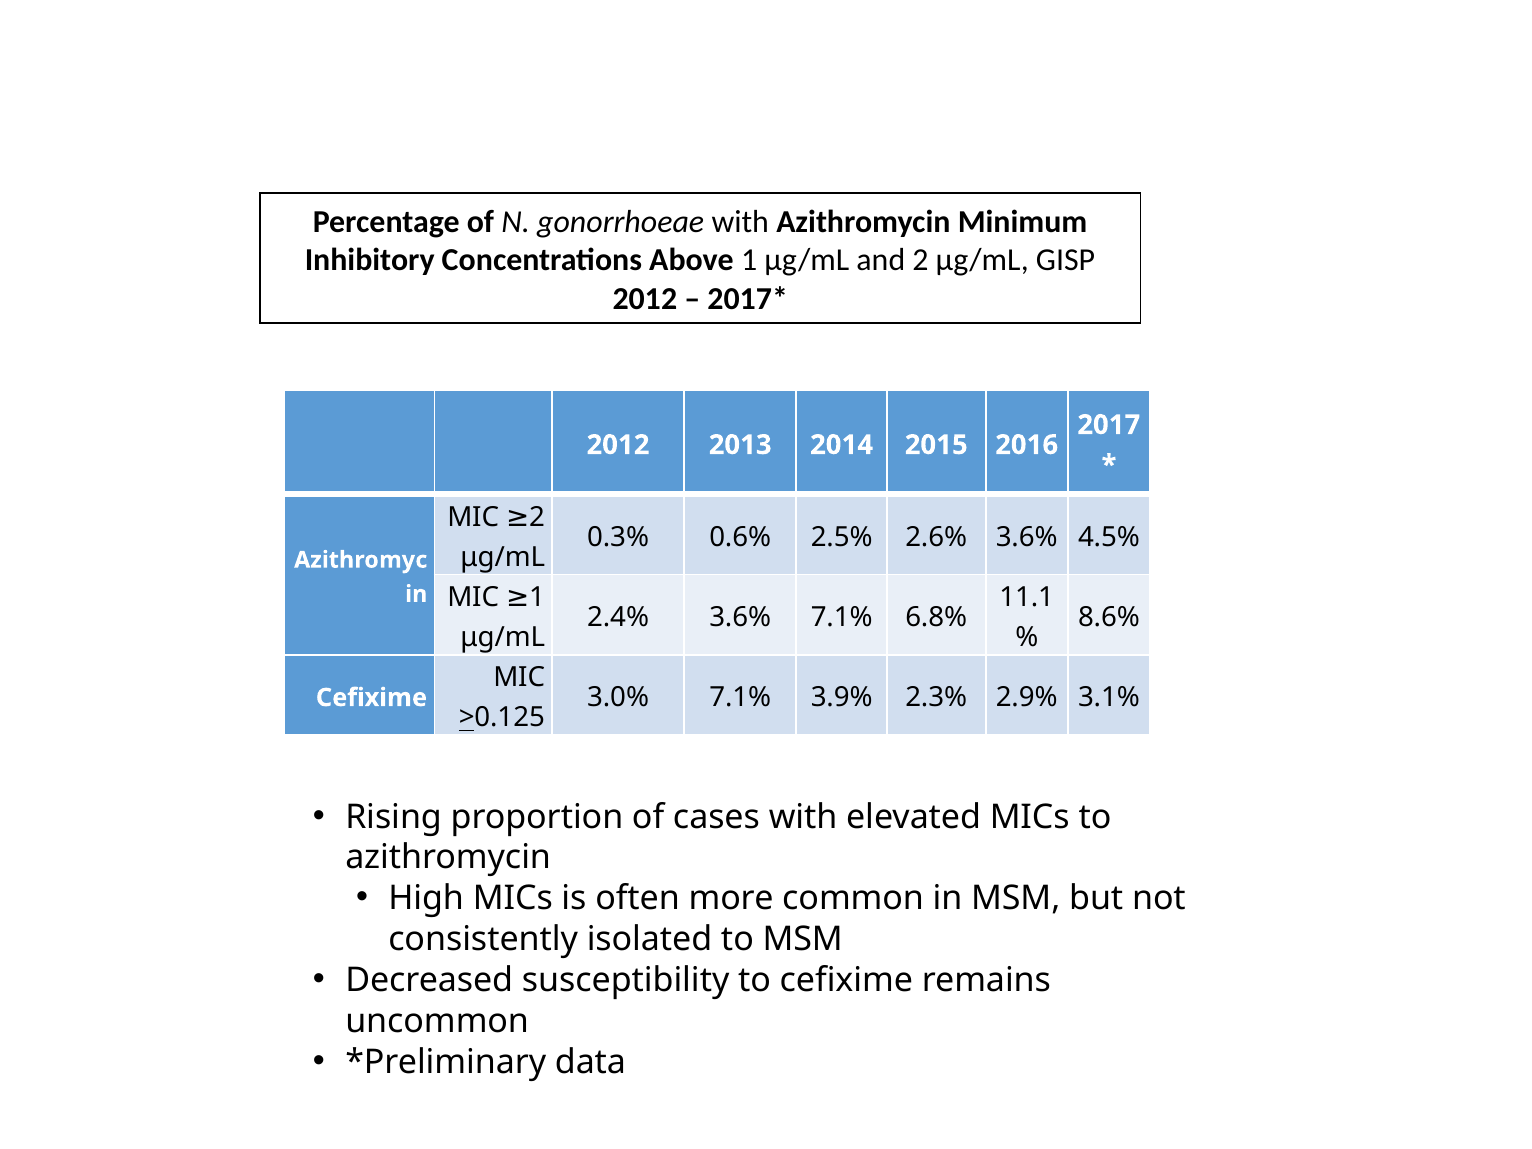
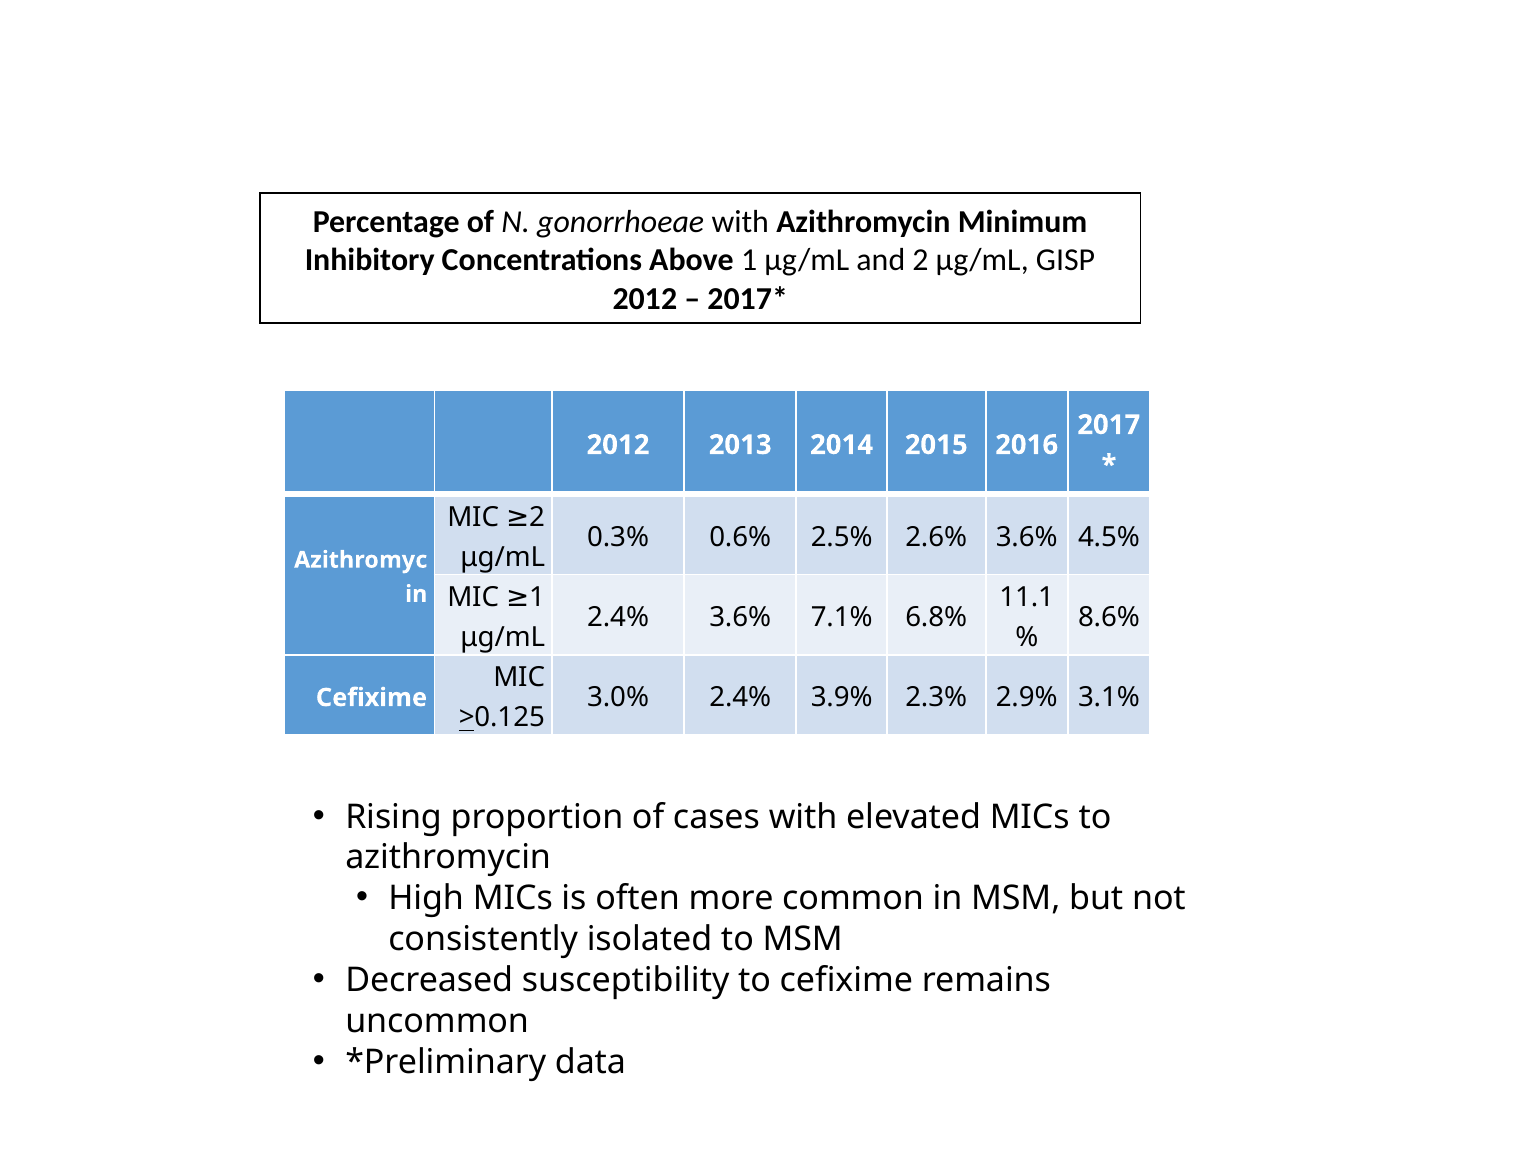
3.0% 7.1%: 7.1% -> 2.4%
